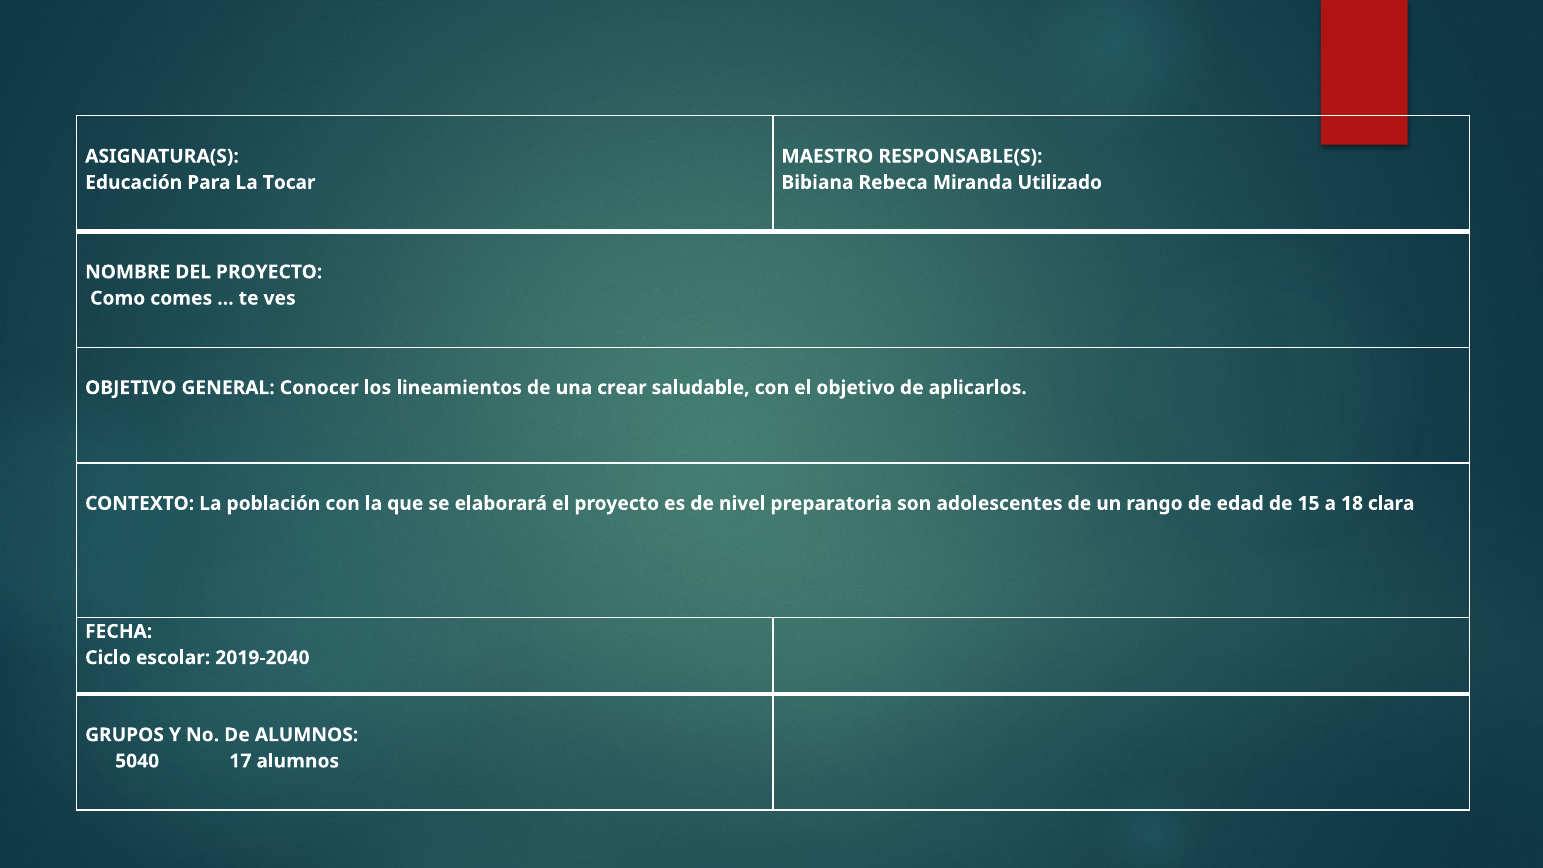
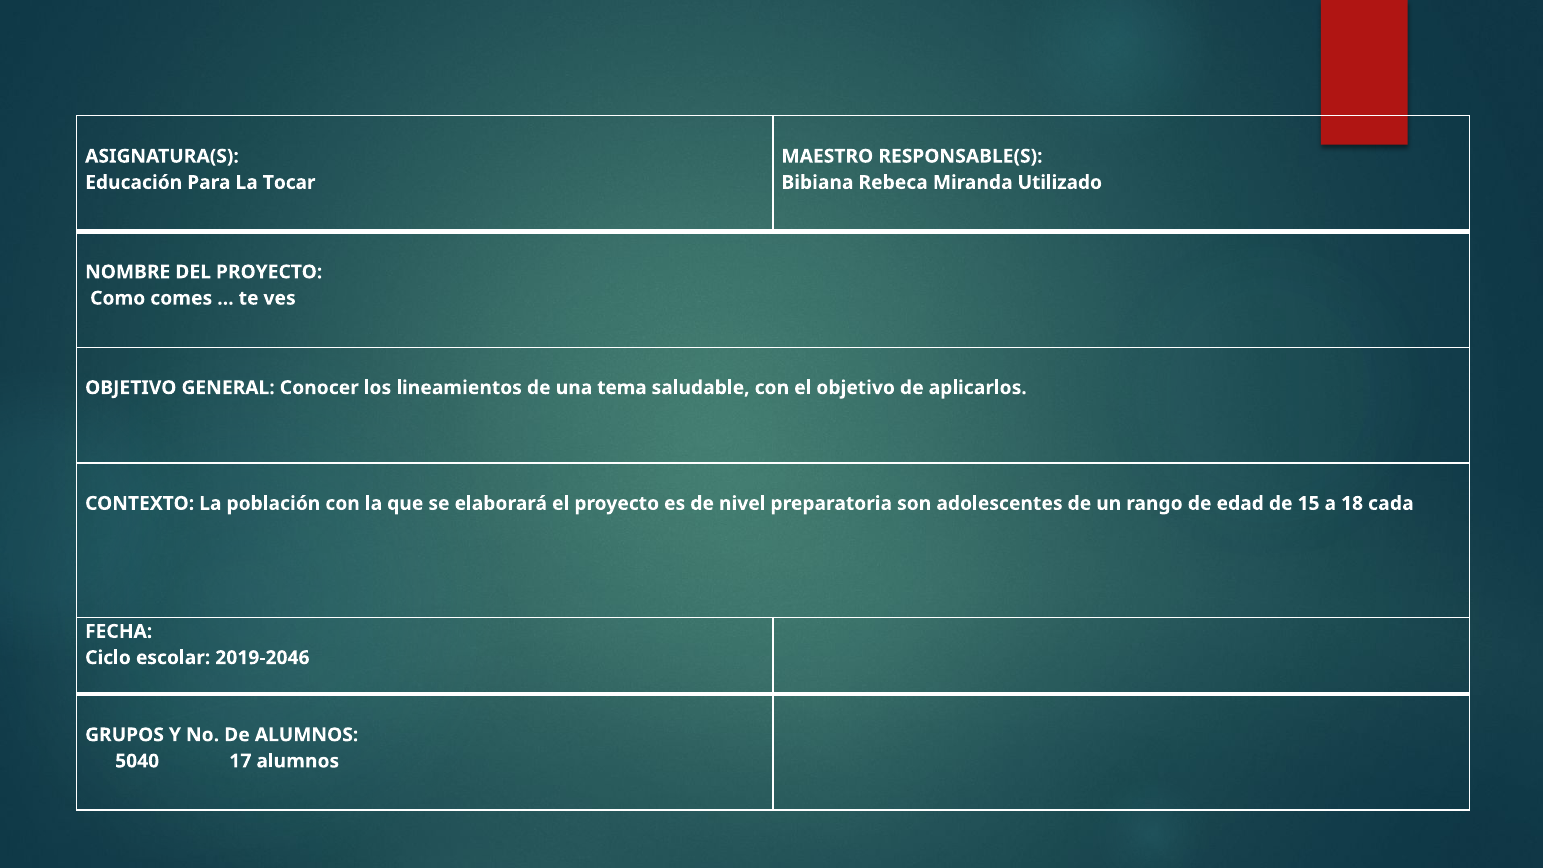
crear: crear -> tema
clara: clara -> cada
2019-2040: 2019-2040 -> 2019-2046
